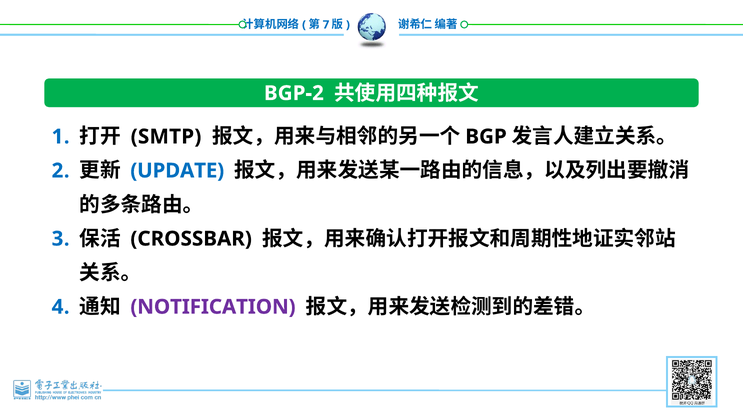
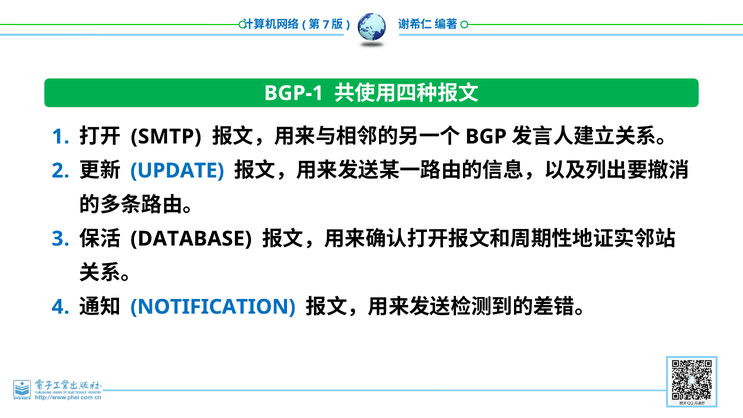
BGP-2: BGP-2 -> BGP-1
CROSSBAR: CROSSBAR -> DATABASE
NOTIFICATION colour: purple -> blue
